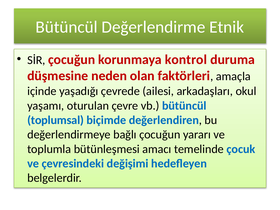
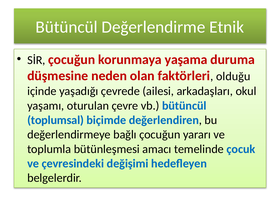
kontrol: kontrol -> yaşama
amaçla: amaçla -> olduğu
